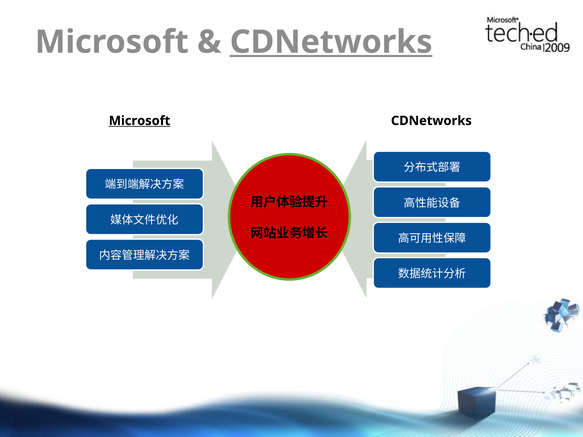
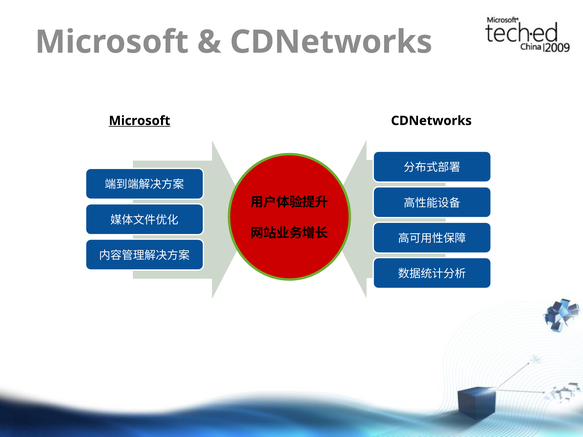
CDNetworks at (331, 42) underline: present -> none
